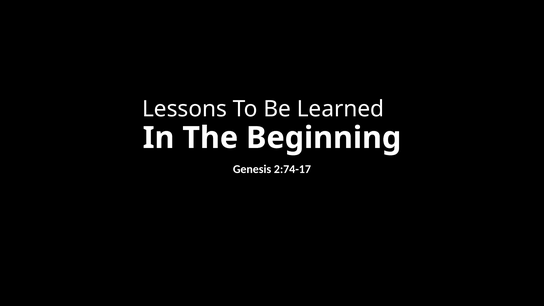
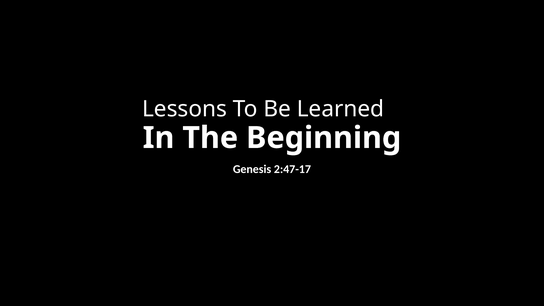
2:74-17: 2:74-17 -> 2:47-17
